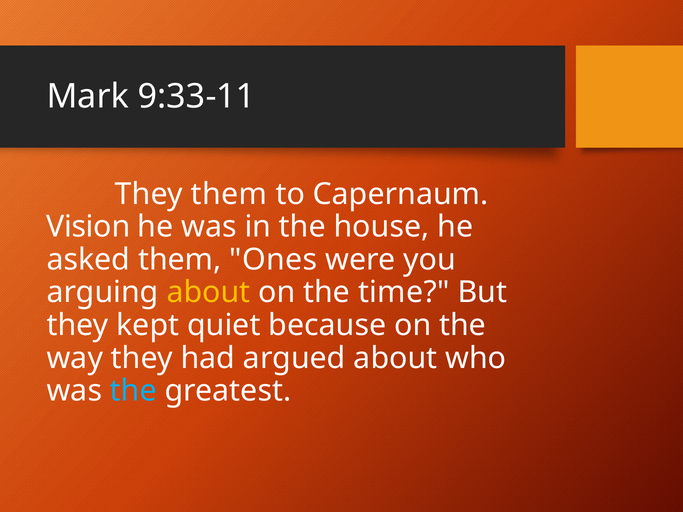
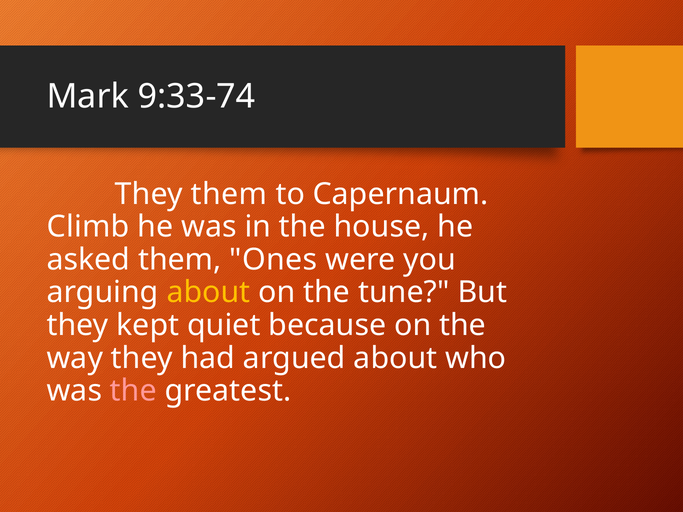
9:33-11: 9:33-11 -> 9:33-74
Vision: Vision -> Climb
time: time -> tune
the at (133, 391) colour: light blue -> pink
